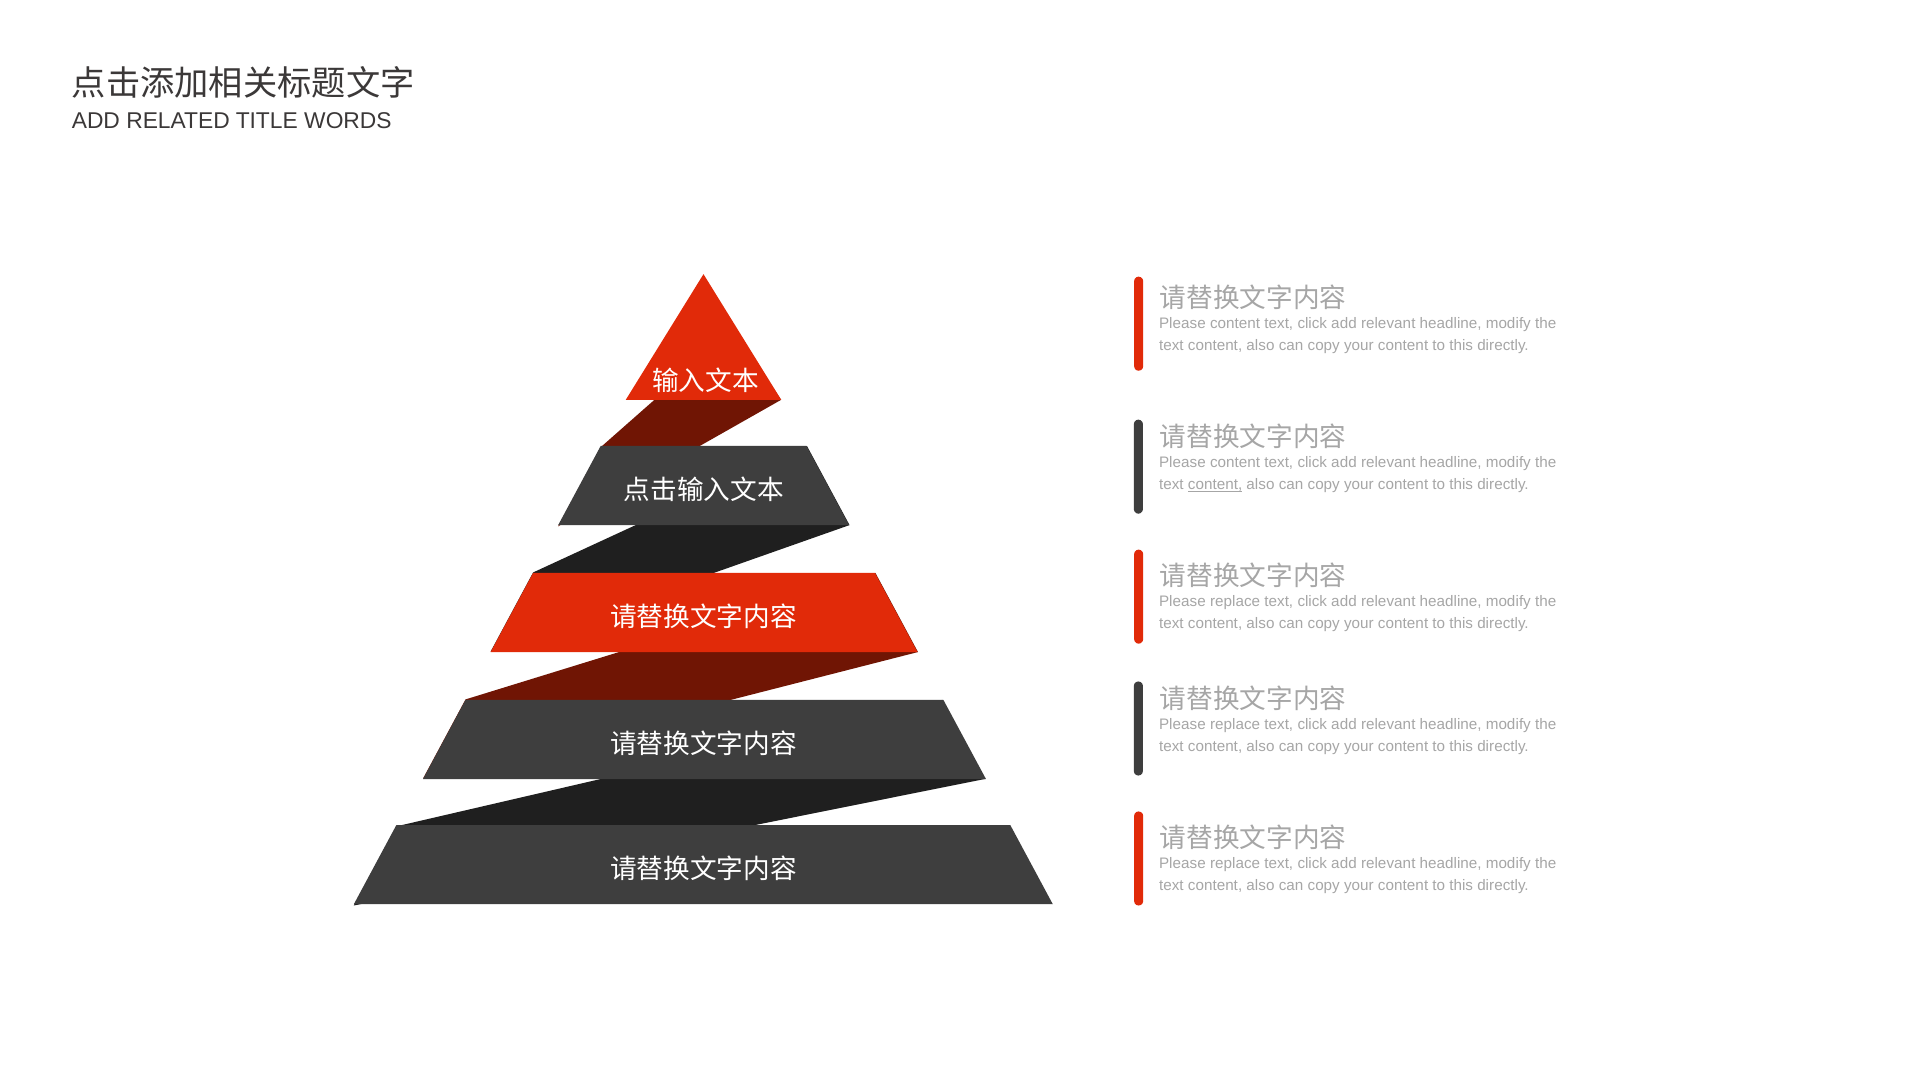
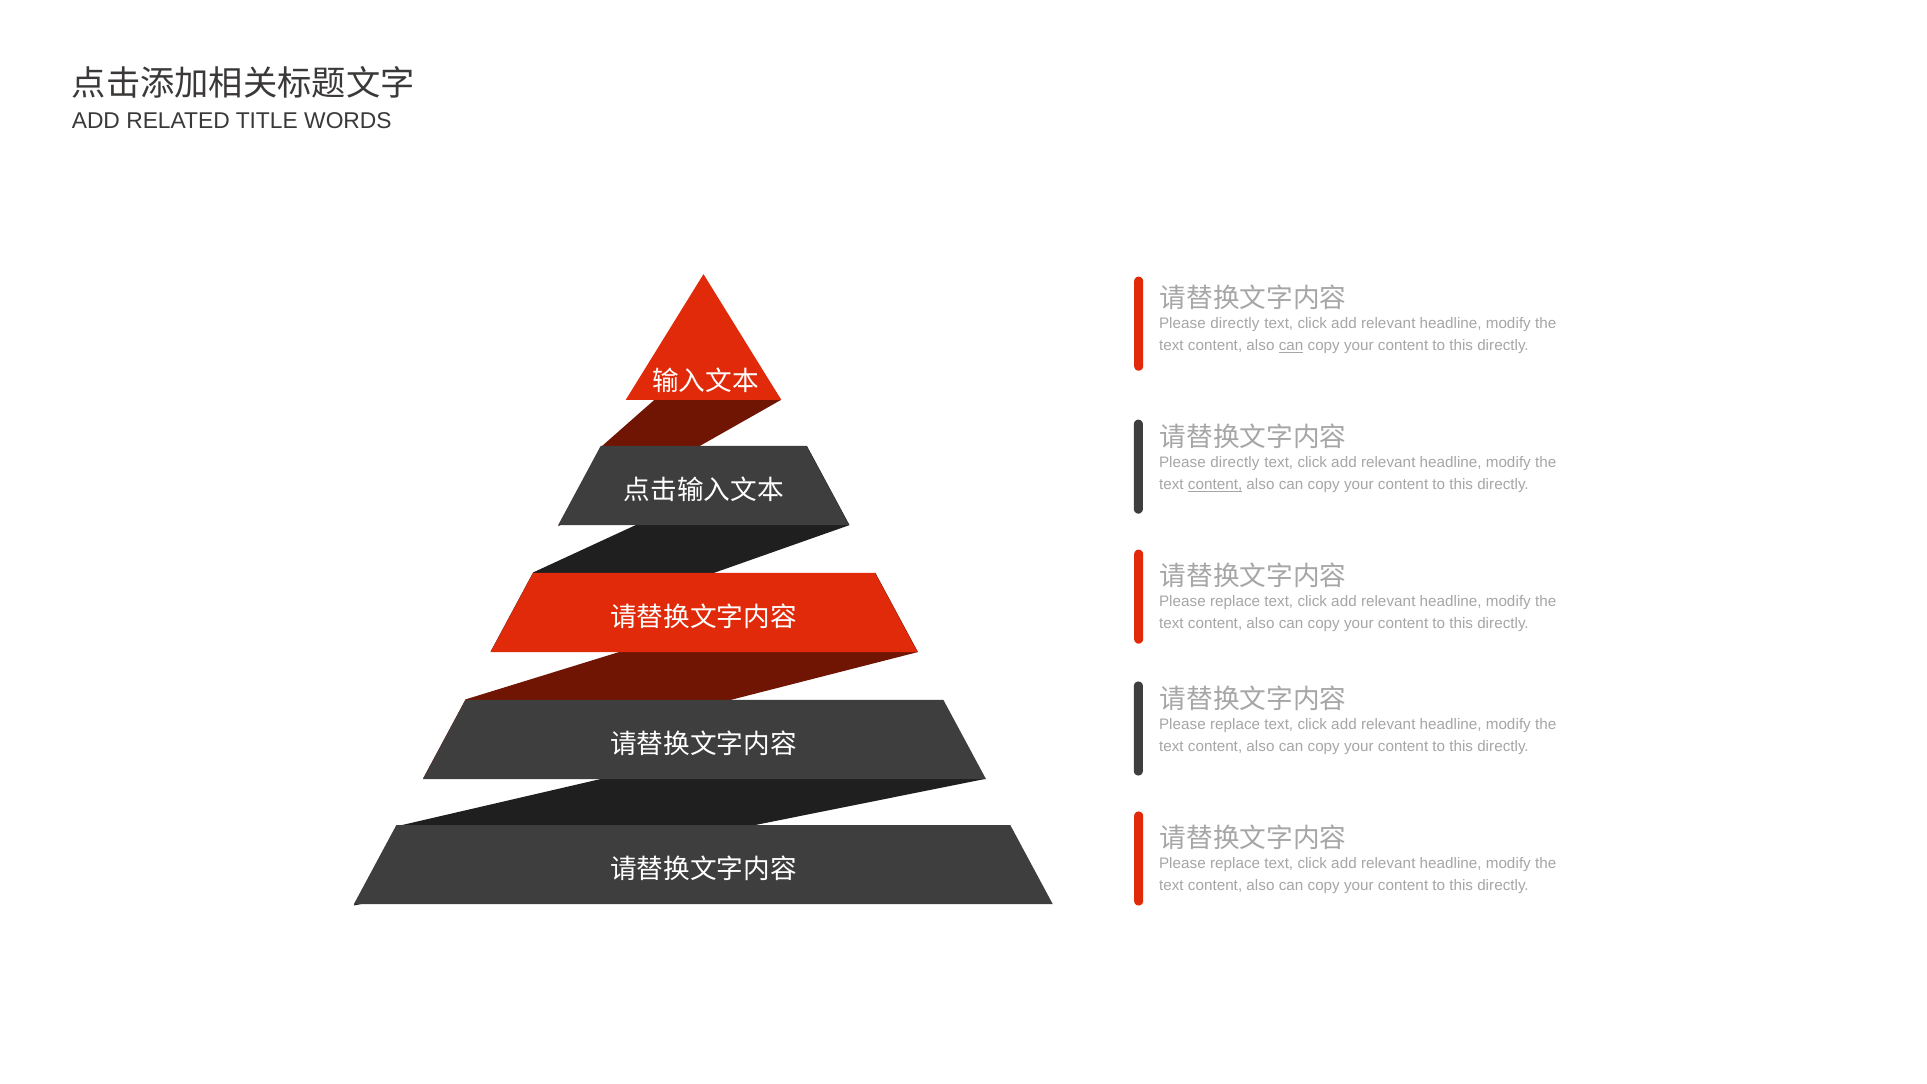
content at (1235, 324): content -> directly
can at (1291, 345) underline: none -> present
content at (1235, 463): content -> directly
